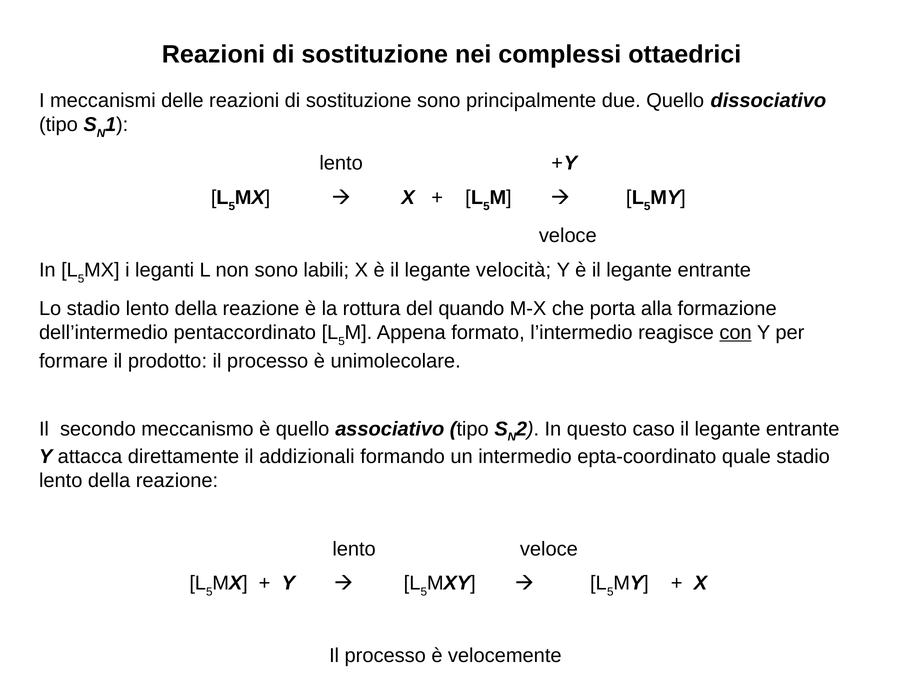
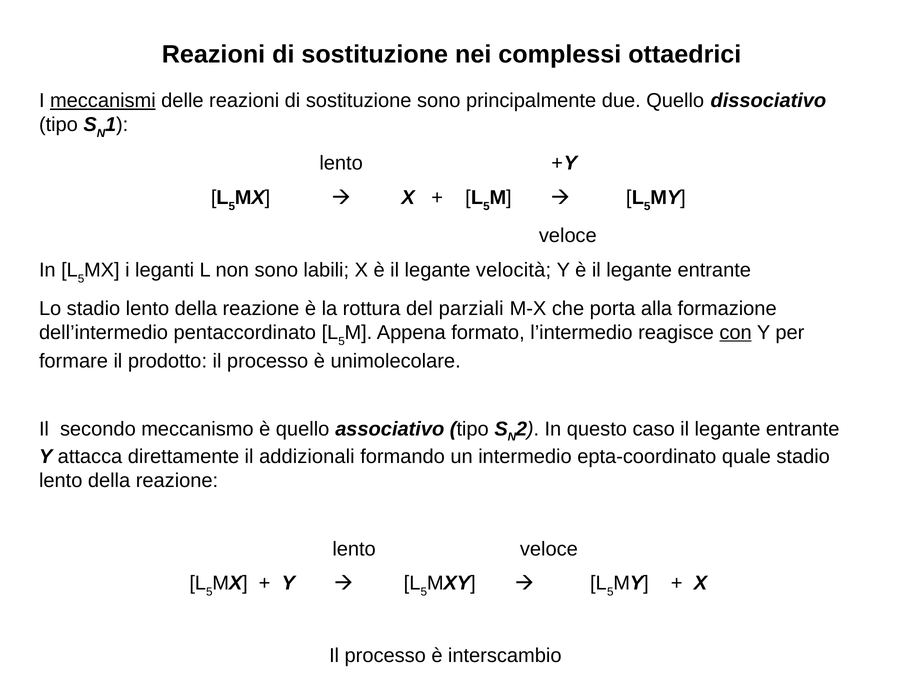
meccanismi underline: none -> present
quando: quando -> parziali
velocemente: velocemente -> interscambio
